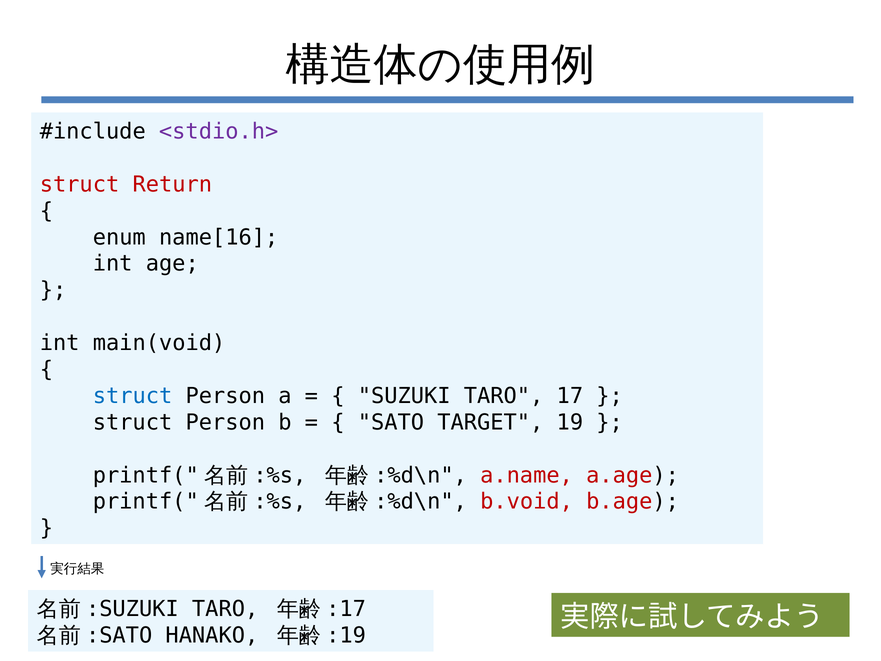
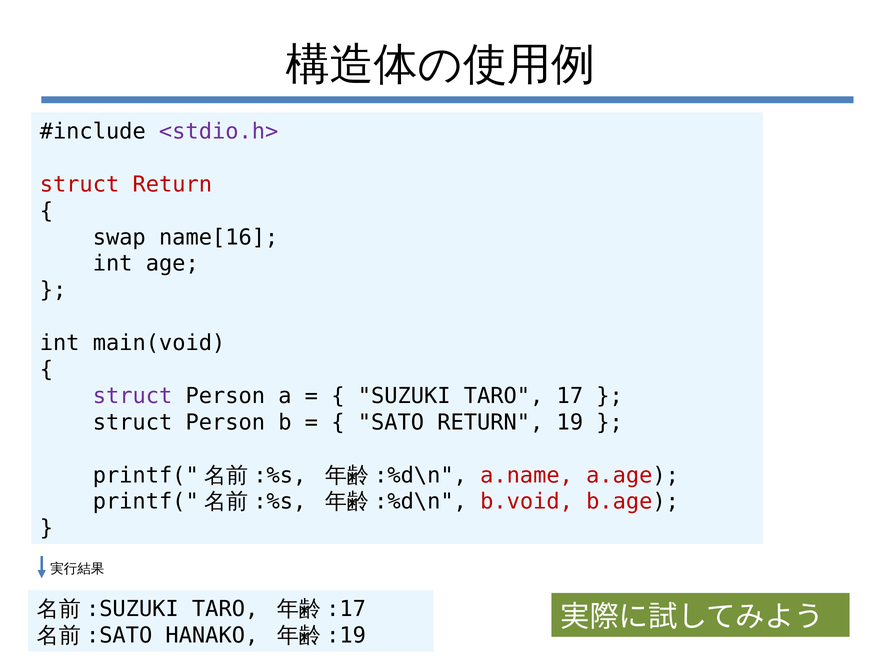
enum: enum -> swap
struct at (133, 396) colour: blue -> purple
SATO TARGET: TARGET -> RETURN
